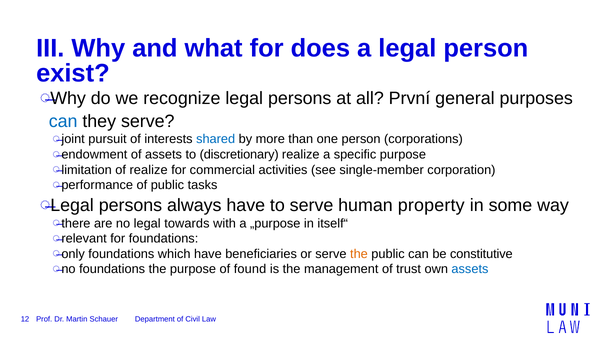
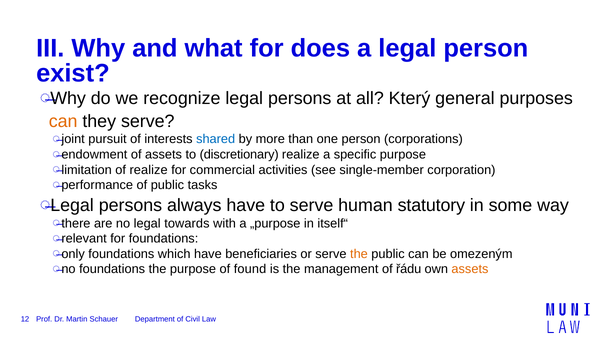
První: První -> Který
can at (63, 121) colour: blue -> orange
property: property -> statutory
constitutive: constitutive -> omezeným
trust: trust -> řádu
assets at (470, 269) colour: blue -> orange
